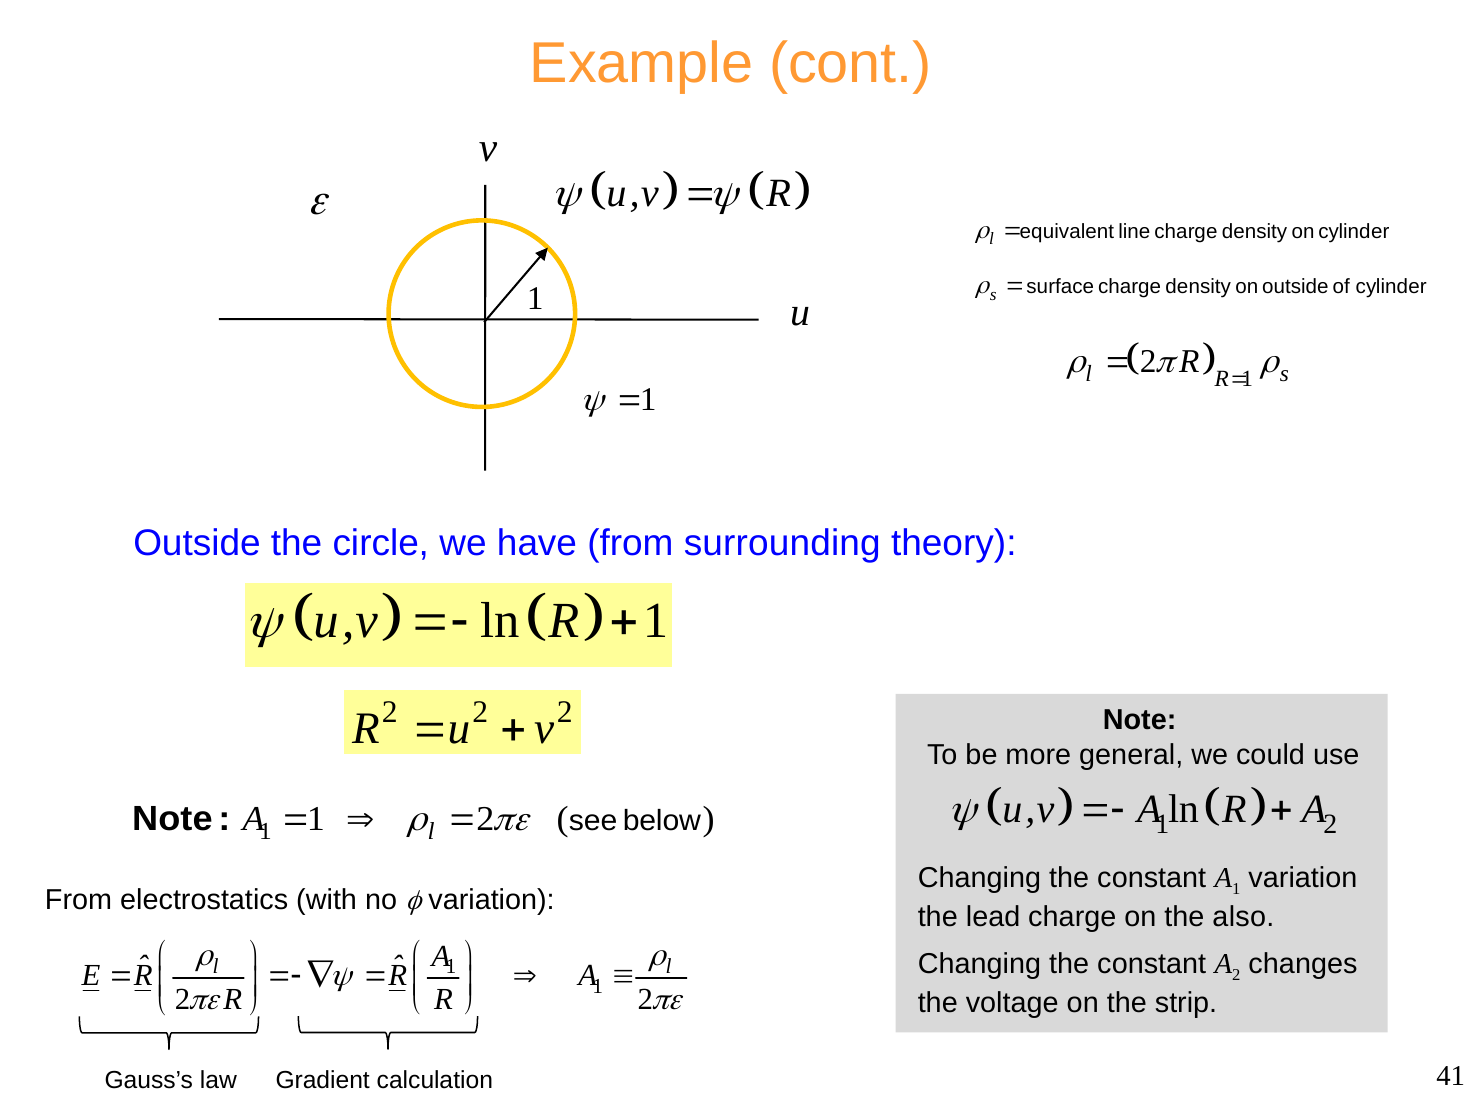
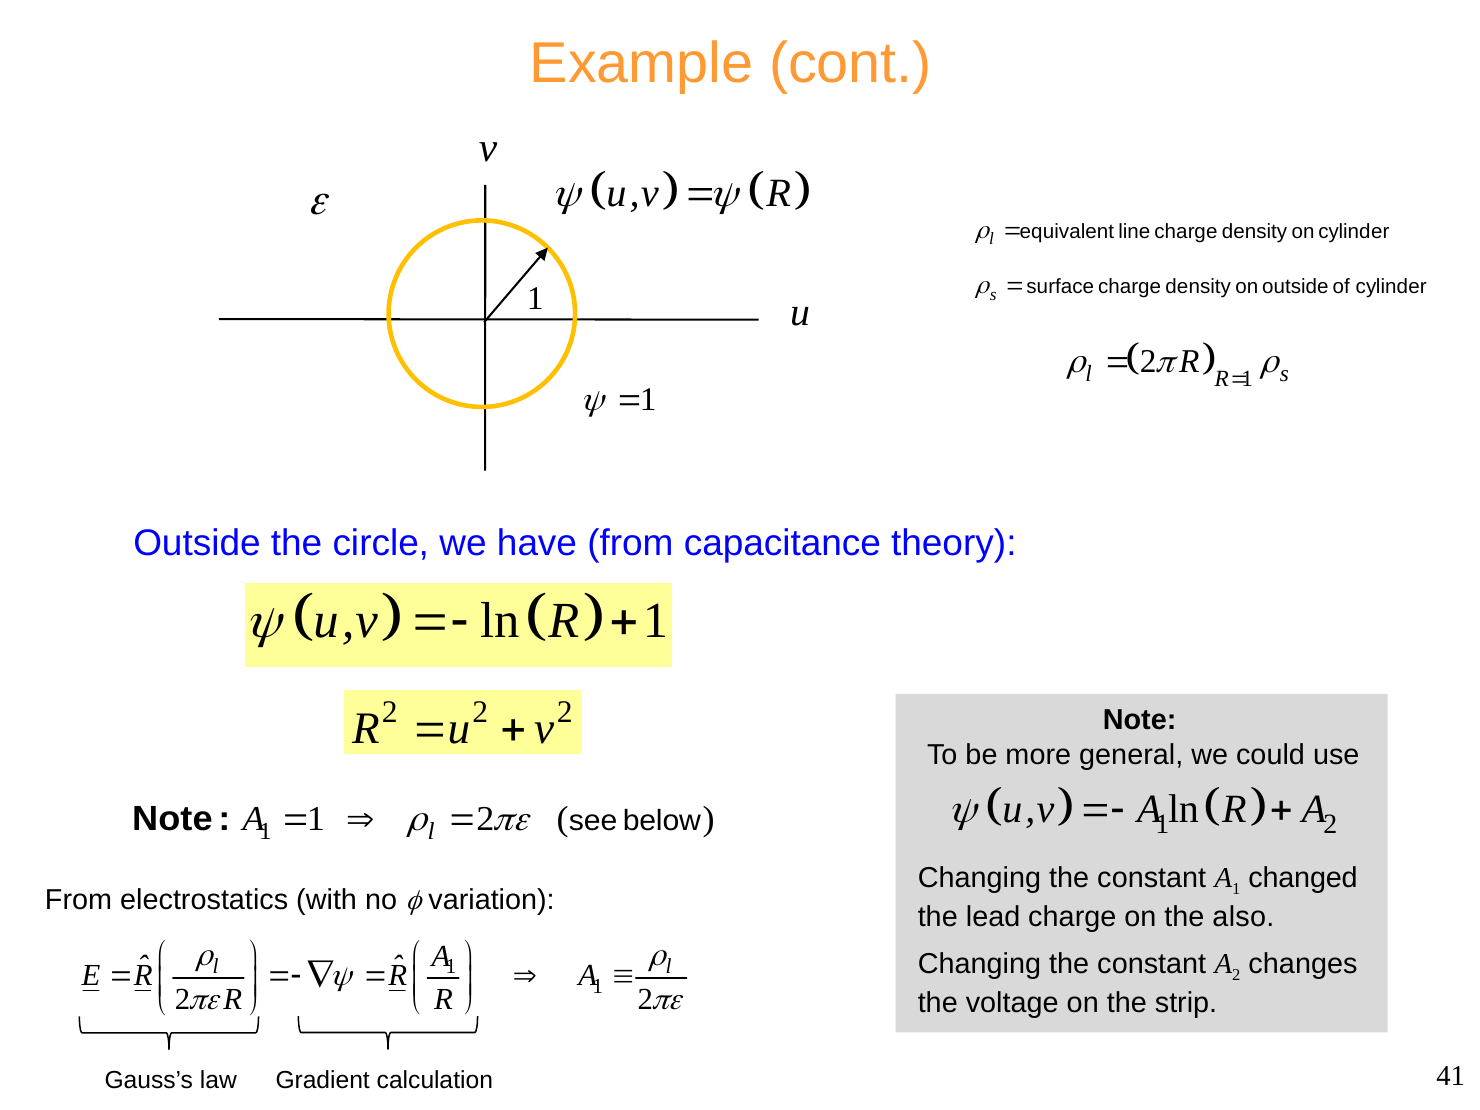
surrounding: surrounding -> capacitance
variation at (1303, 878): variation -> changed
